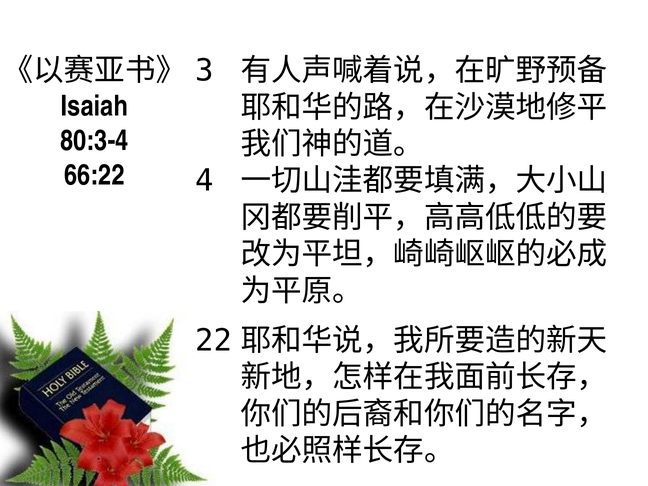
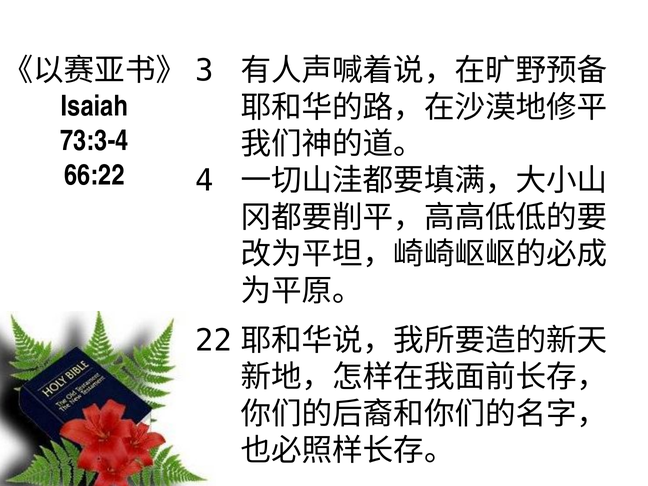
80:3-4: 80:3-4 -> 73:3-4
